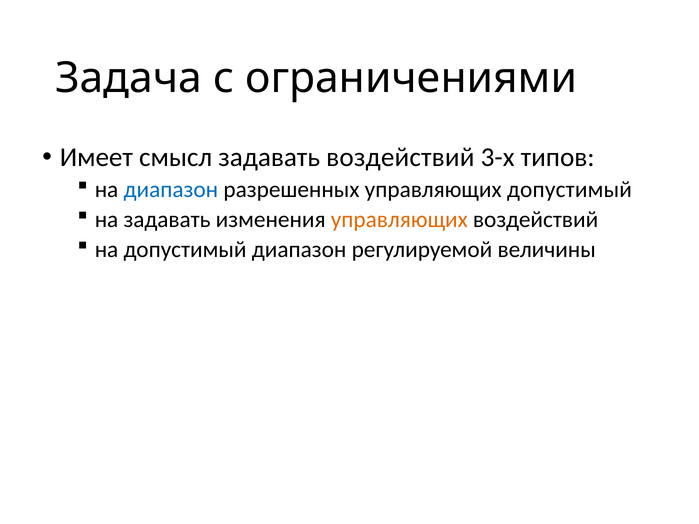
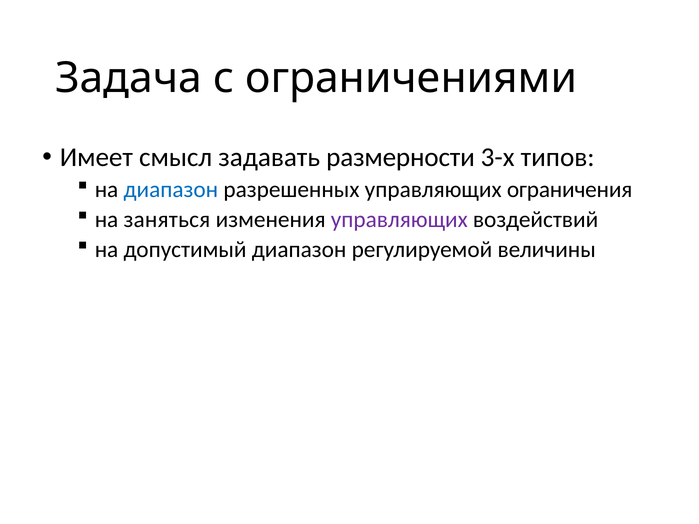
задавать воздействий: воздействий -> размерности
управляющих допустимый: допустимый -> ограничения
на задавать: задавать -> заняться
управляющих at (399, 220) colour: orange -> purple
